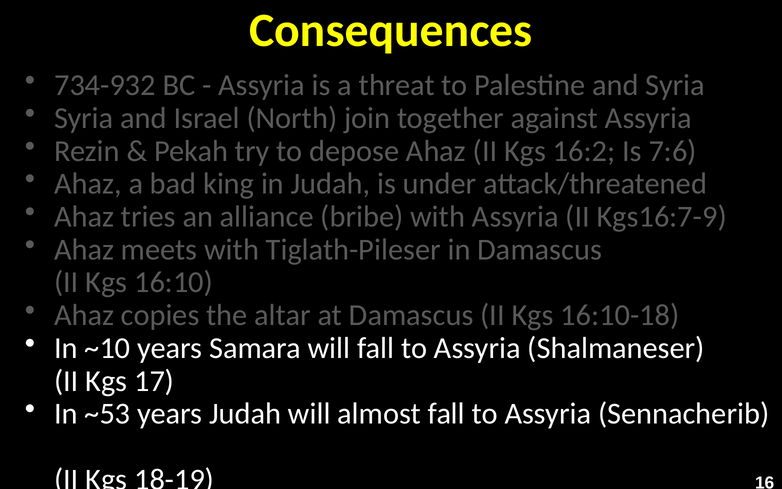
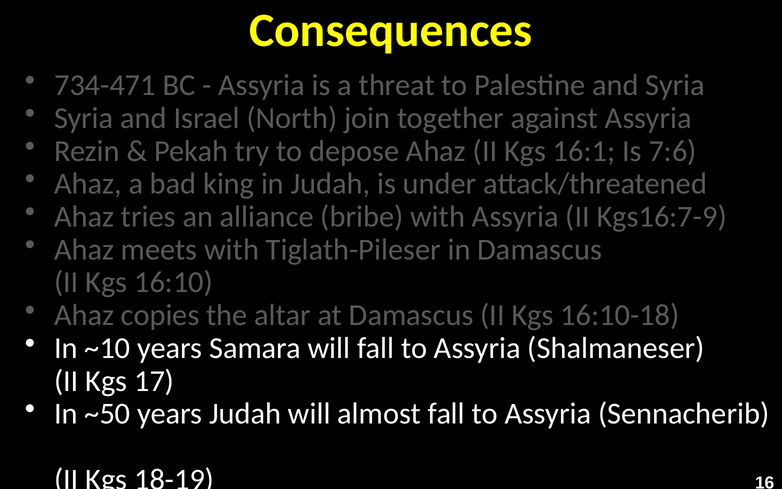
734-932: 734-932 -> 734-471
16:2: 16:2 -> 16:1
~53: ~53 -> ~50
